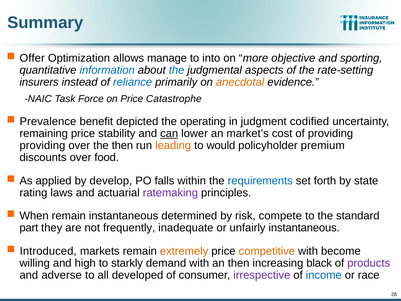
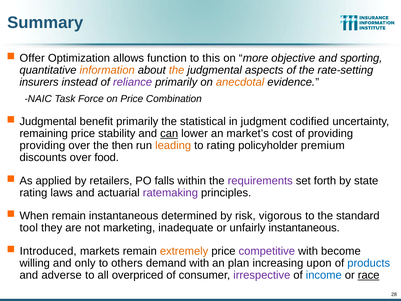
manage: manage -> function
into: into -> this
information colour: blue -> orange
the at (177, 70) colour: blue -> orange
reliance colour: blue -> purple
Catastrophe: Catastrophe -> Combination
Prevalence at (48, 121): Prevalence -> Judgmental
benefit depicted: depicted -> primarily
operating: operating -> statistical
to would: would -> rating
develop: develop -> retailers
requirements colour: blue -> purple
compete: compete -> vigorous
part: part -> tool
frequently: frequently -> marketing
competitive colour: orange -> purple
high: high -> only
starkly: starkly -> others
an then: then -> plan
black: black -> upon
products colour: purple -> blue
developed: developed -> overpriced
race underline: none -> present
